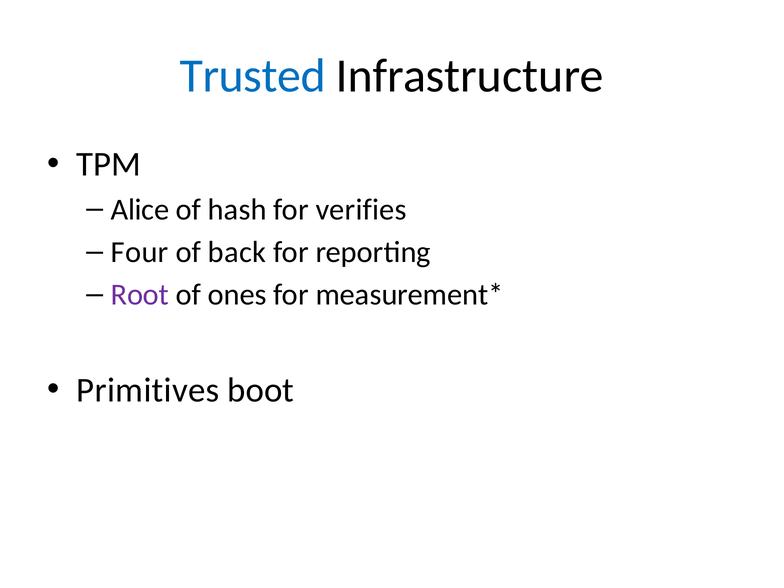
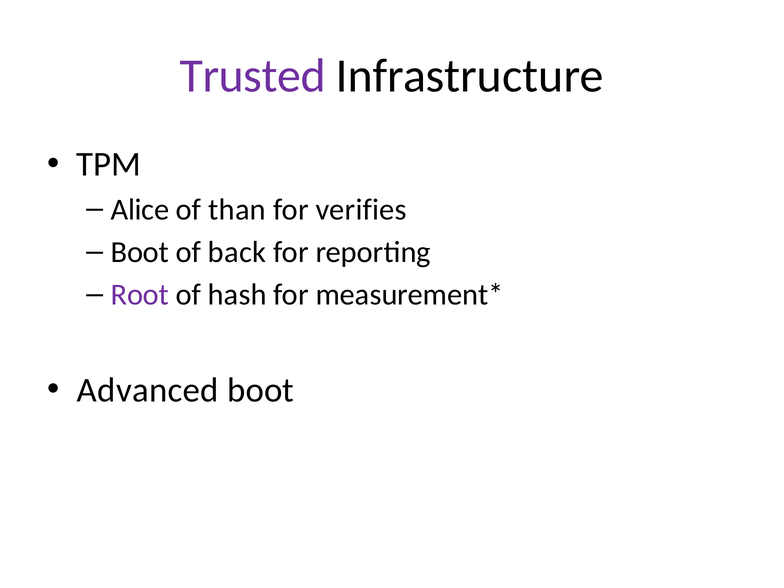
Trusted colour: blue -> purple
hash: hash -> than
Four at (140, 252): Four -> Boot
ones: ones -> hash
Primitives: Primitives -> Advanced
